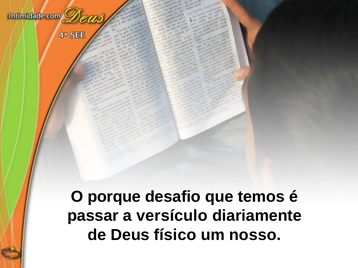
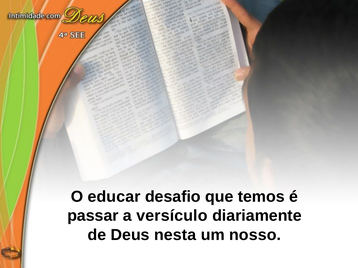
porque: porque -> educar
físico: físico -> nesta
